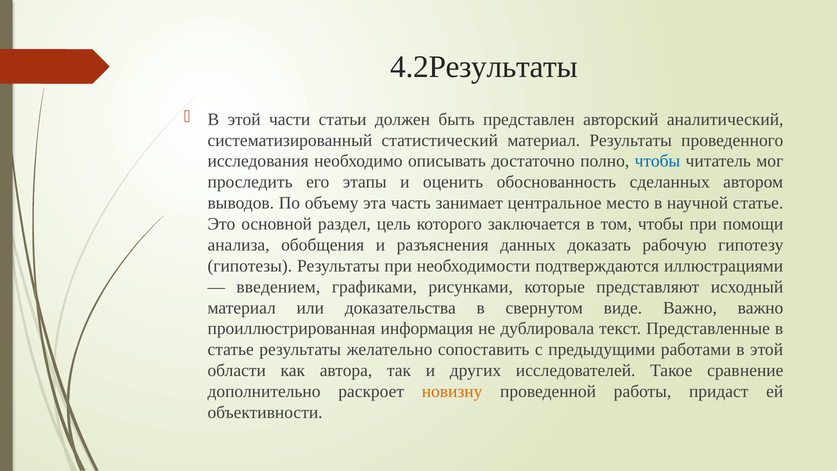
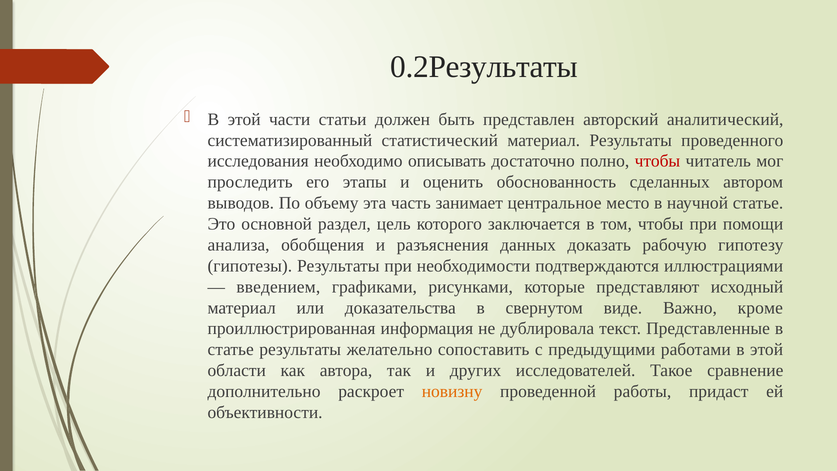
4.2Результаты: 4.2Результаты -> 0.2Результаты
чтобы at (657, 161) colour: blue -> red
Важно важно: важно -> кроме
